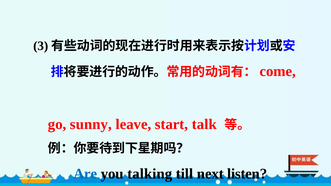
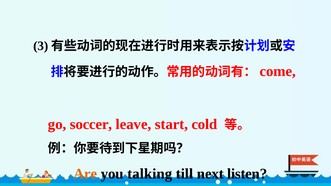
sunny: sunny -> soccer
talk: talk -> cold
Are colour: blue -> orange
